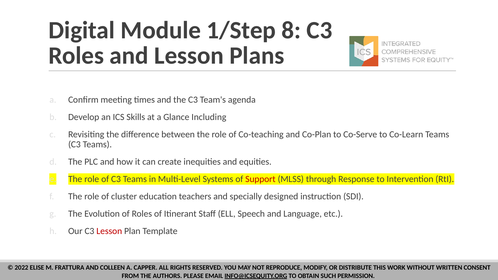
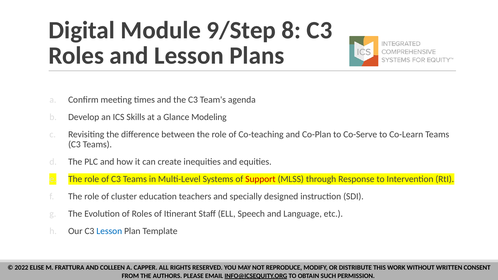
1/Step: 1/Step -> 9/Step
Including: Including -> Modeling
Lesson at (109, 231) colour: red -> blue
